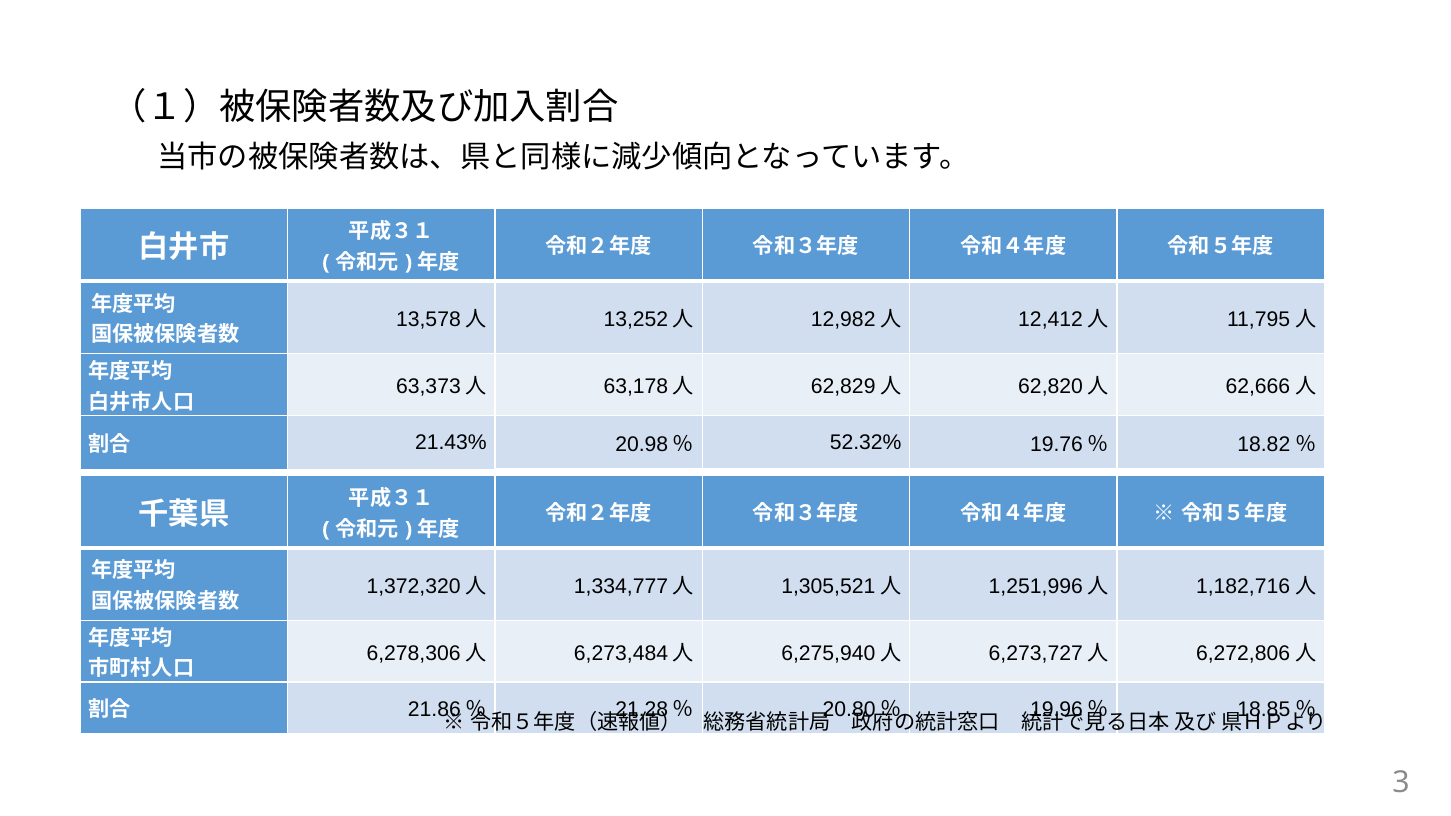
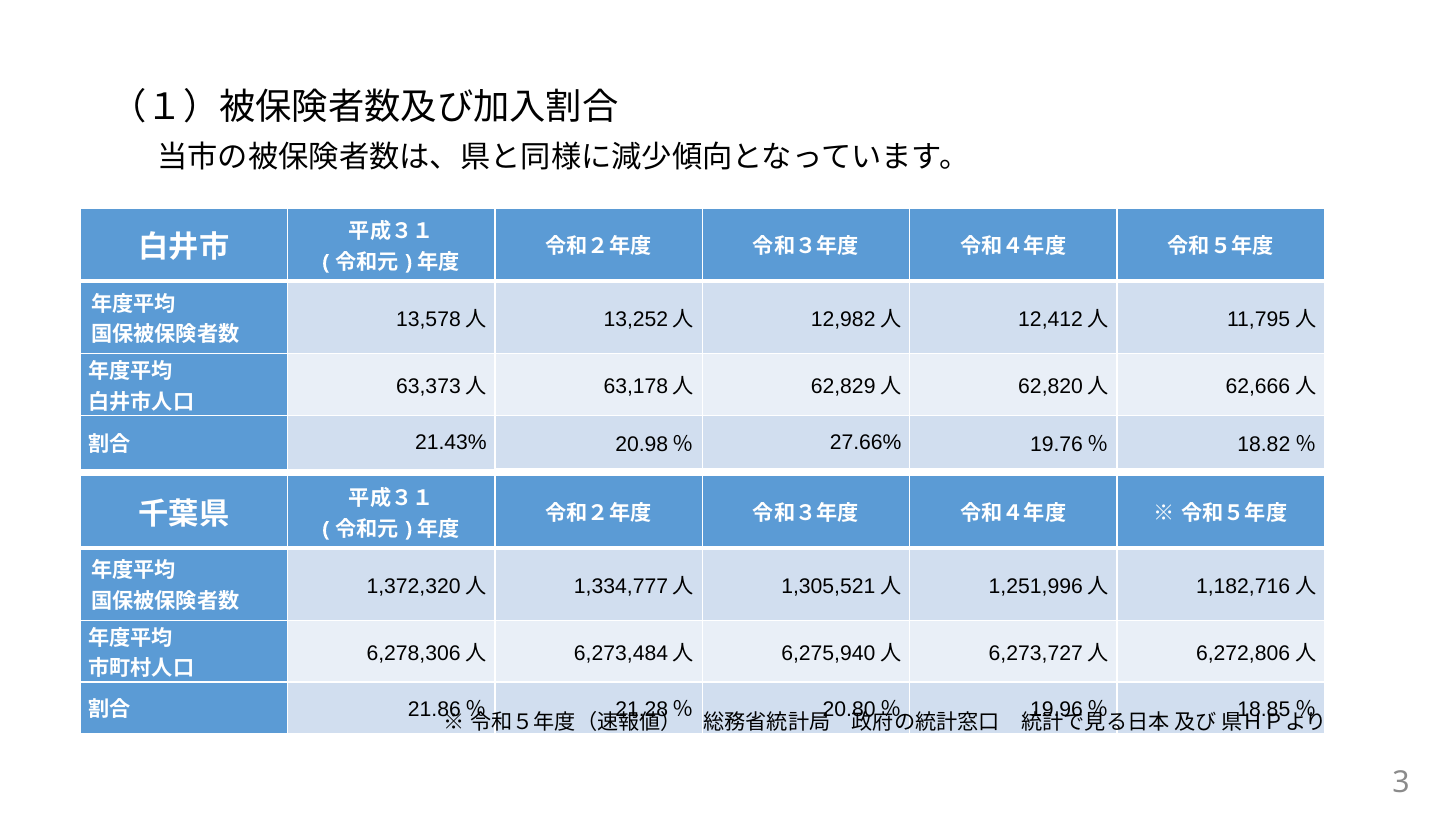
52.32%: 52.32% -> 27.66%
